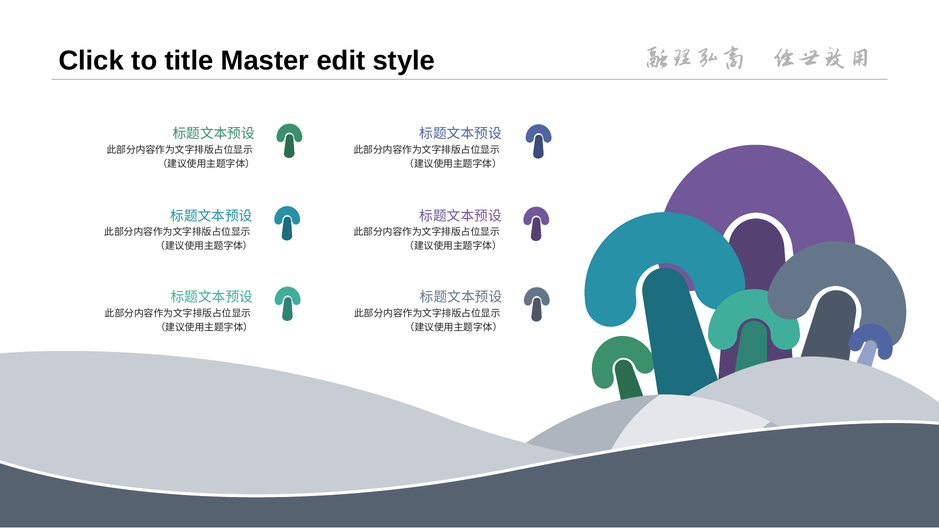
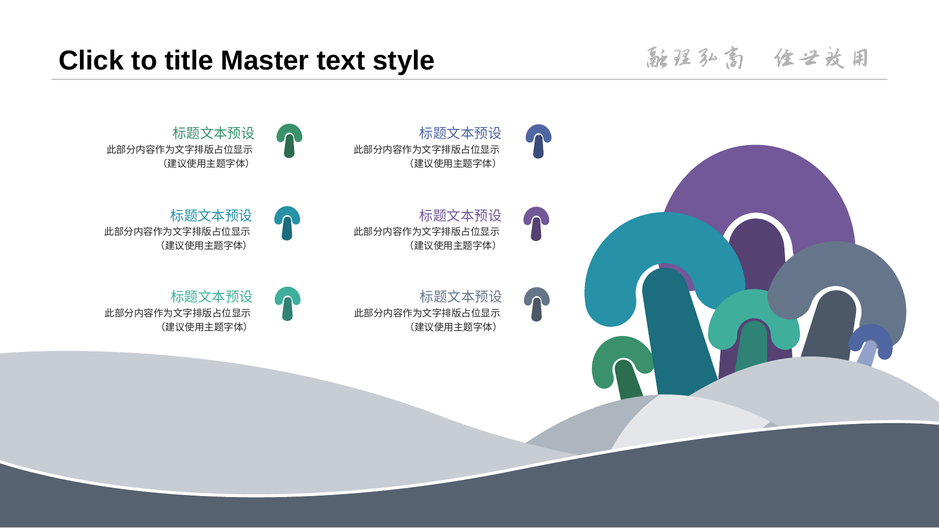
edit: edit -> text
